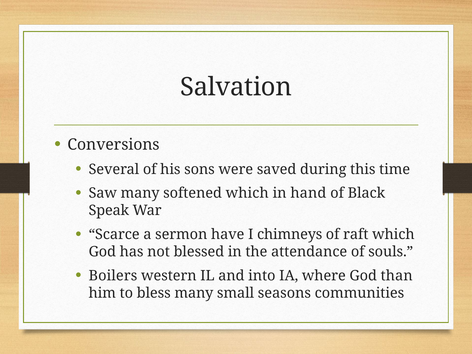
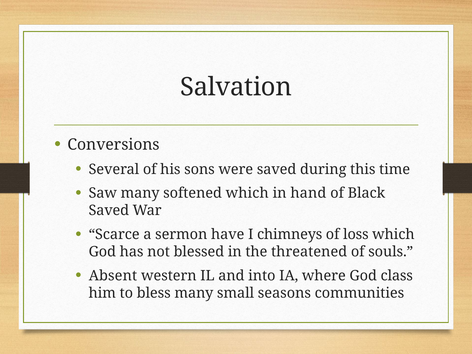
Speak at (109, 211): Speak -> Saved
raft: raft -> loss
attendance: attendance -> threatened
Boilers: Boilers -> Absent
than: than -> class
